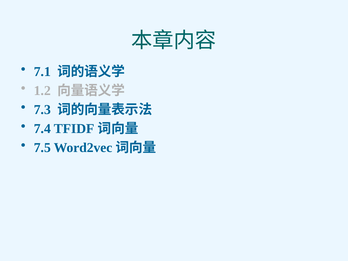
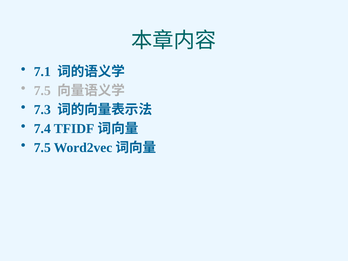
1.2 at (42, 91): 1.2 -> 7.5
